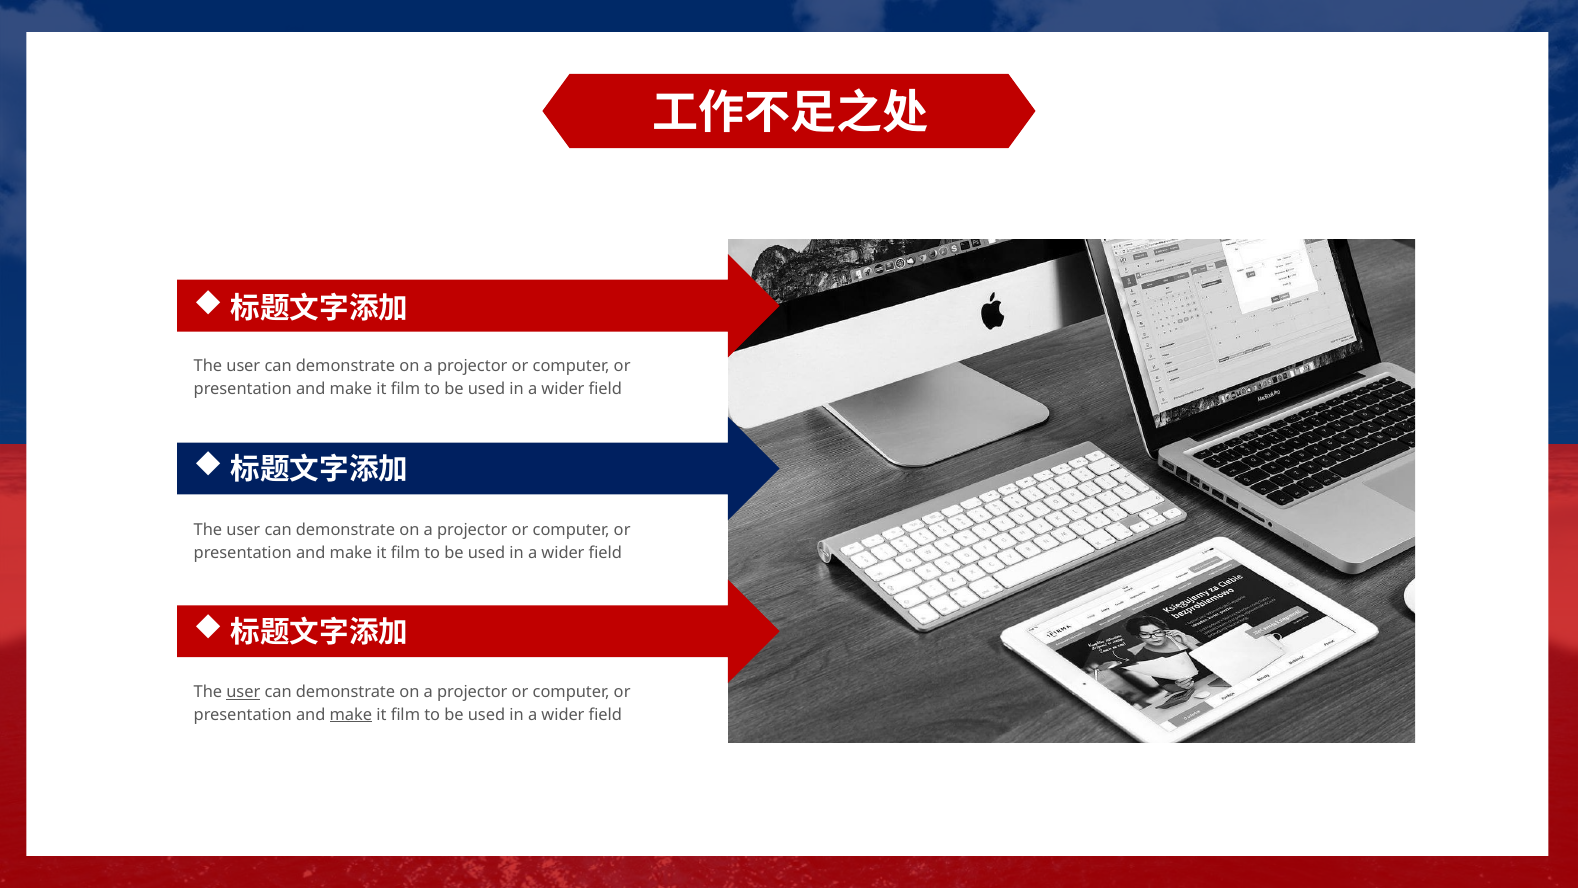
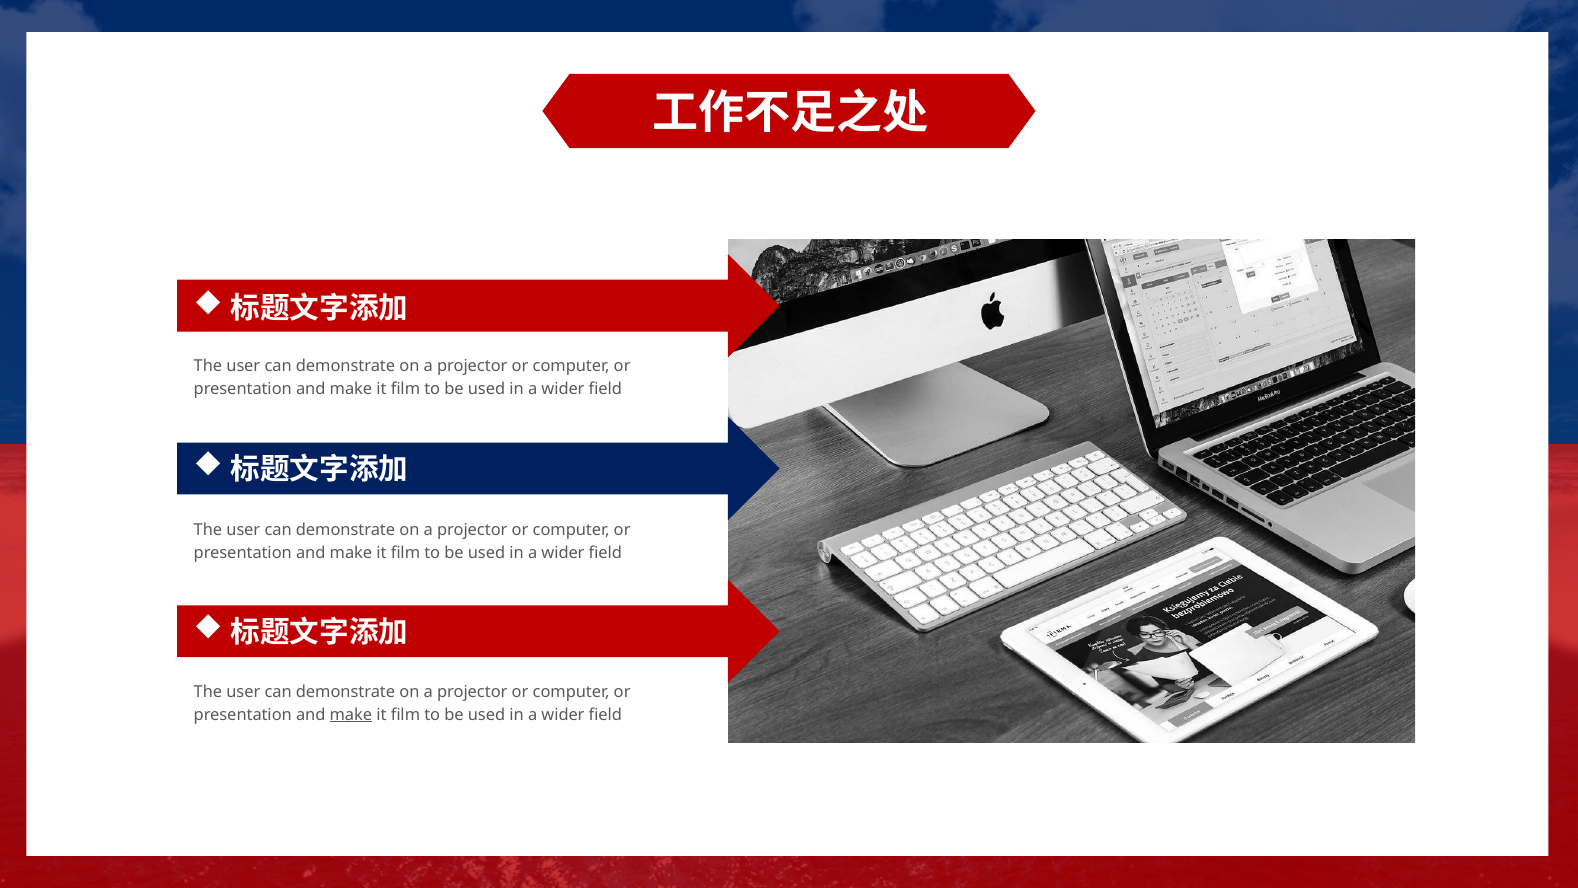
user at (243, 692) underline: present -> none
